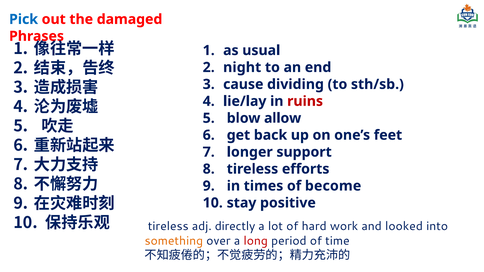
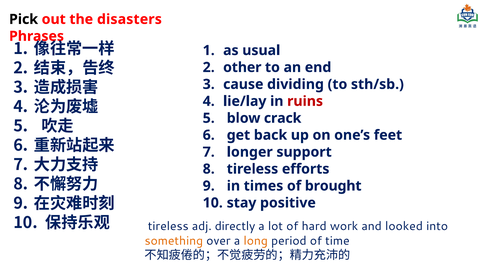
Pick colour: blue -> black
damaged: damaged -> disasters
night: night -> other
allow: allow -> crack
become: become -> brought
long colour: red -> orange
